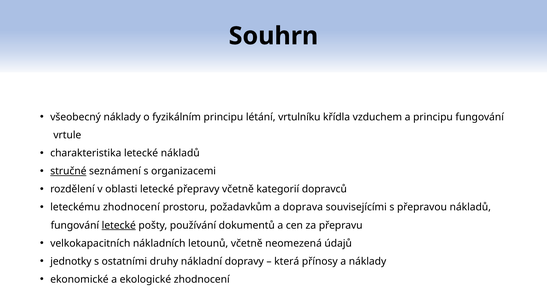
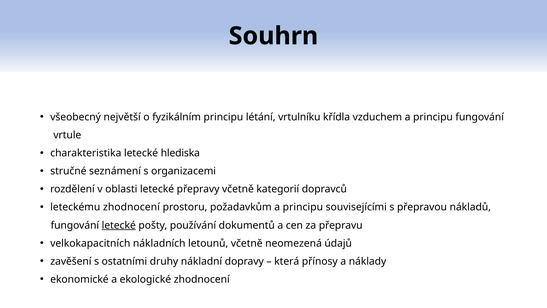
všeobecný náklady: náklady -> největší
letecké nákladů: nákladů -> hlediska
stručné underline: present -> none
požadavkům a doprava: doprava -> principu
jednotky: jednotky -> zavěšení
